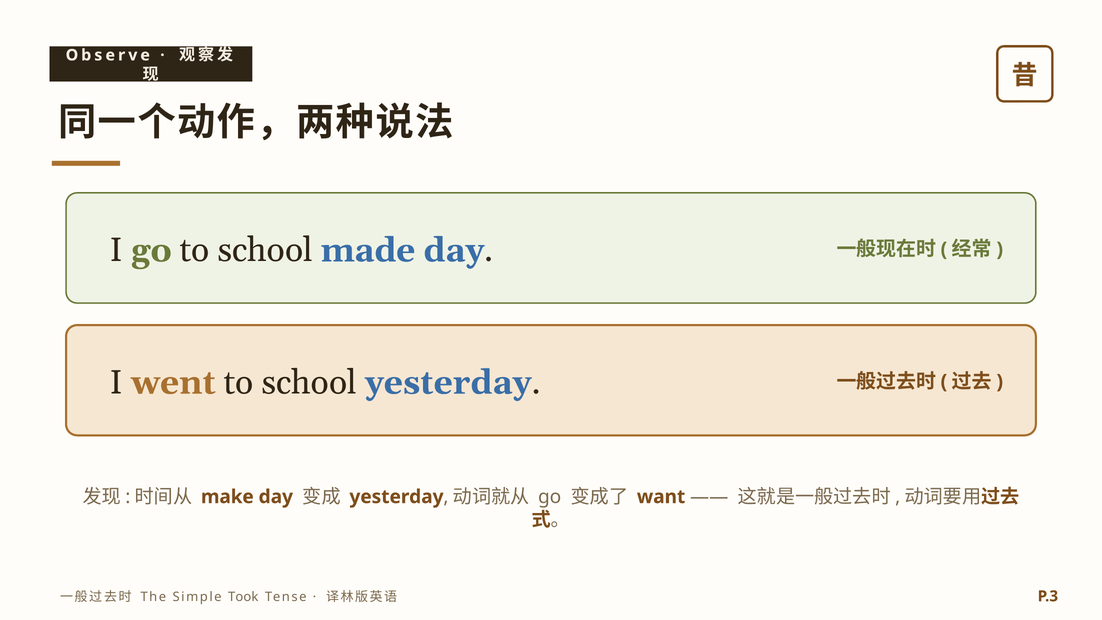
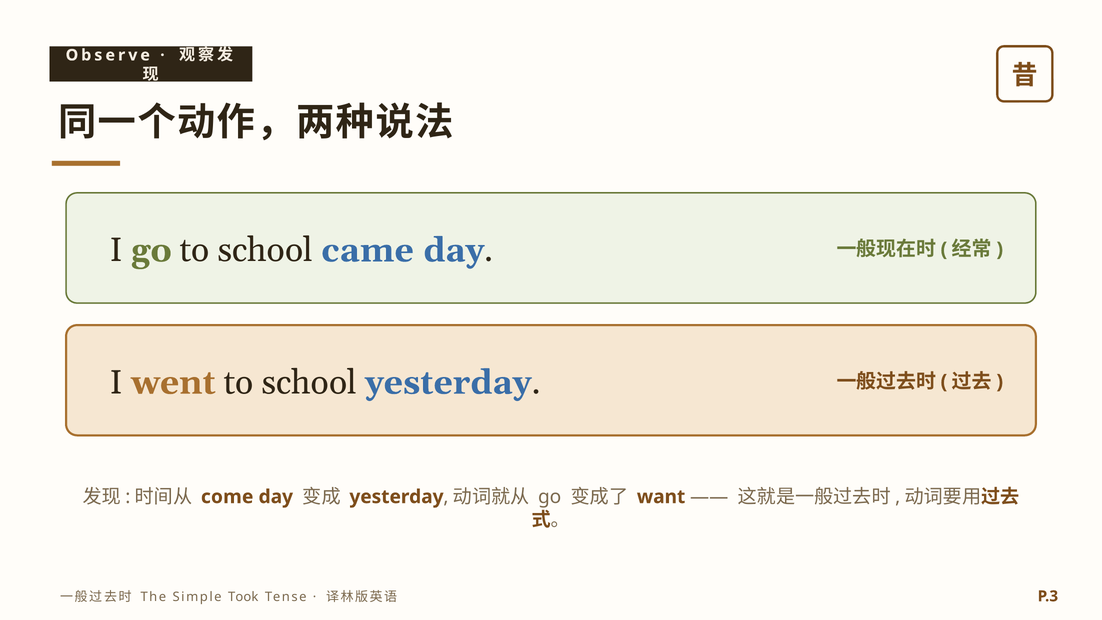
made: made -> came
make: make -> come
